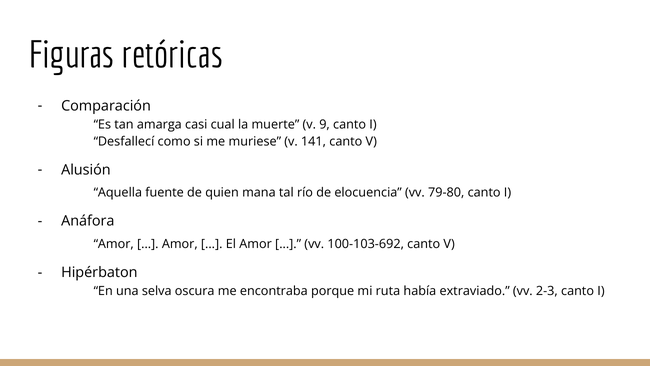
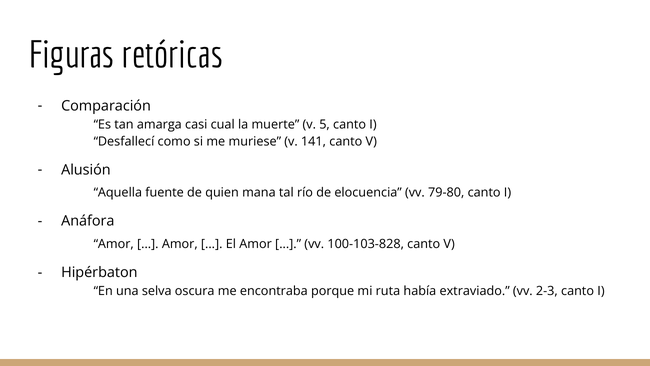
9: 9 -> 5
100-103-692: 100-103-692 -> 100-103-828
